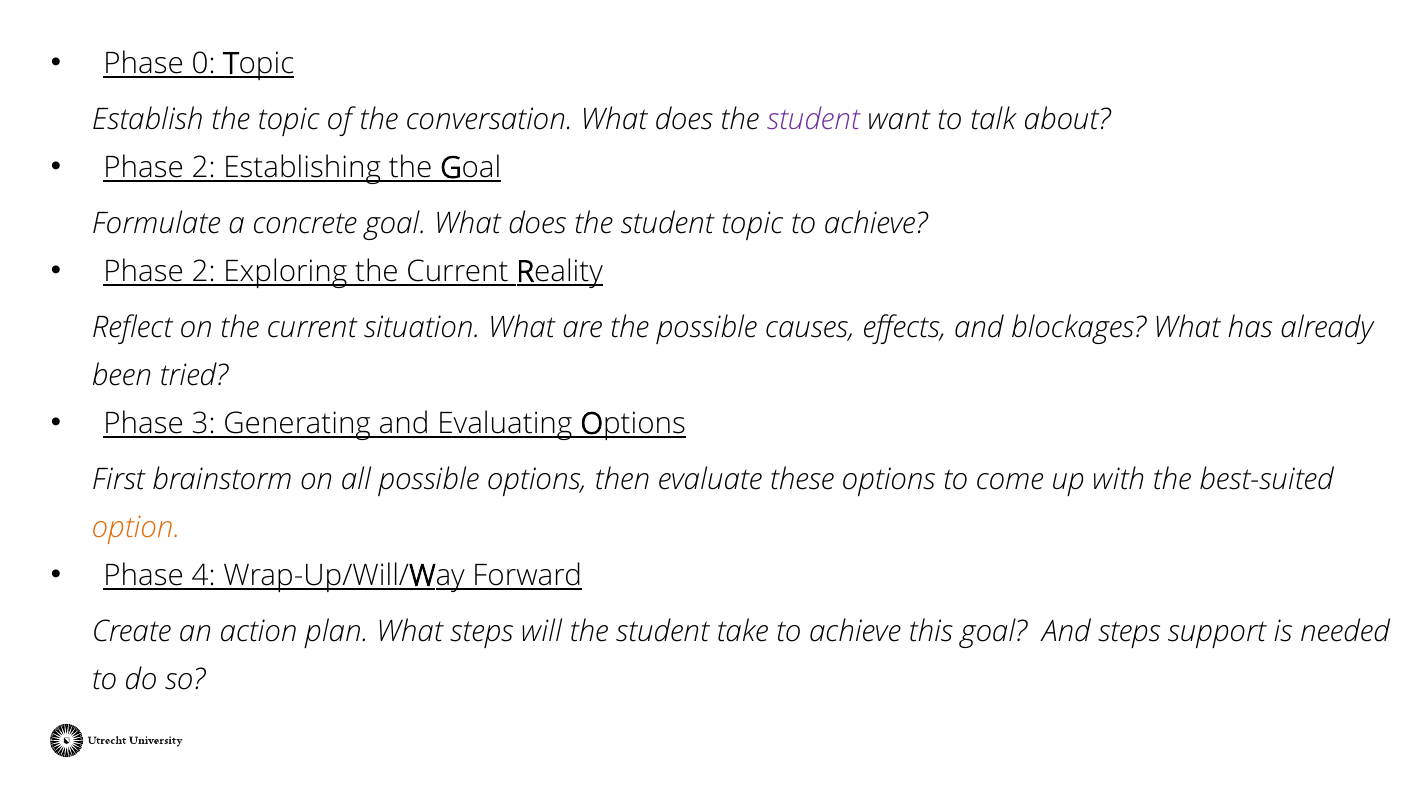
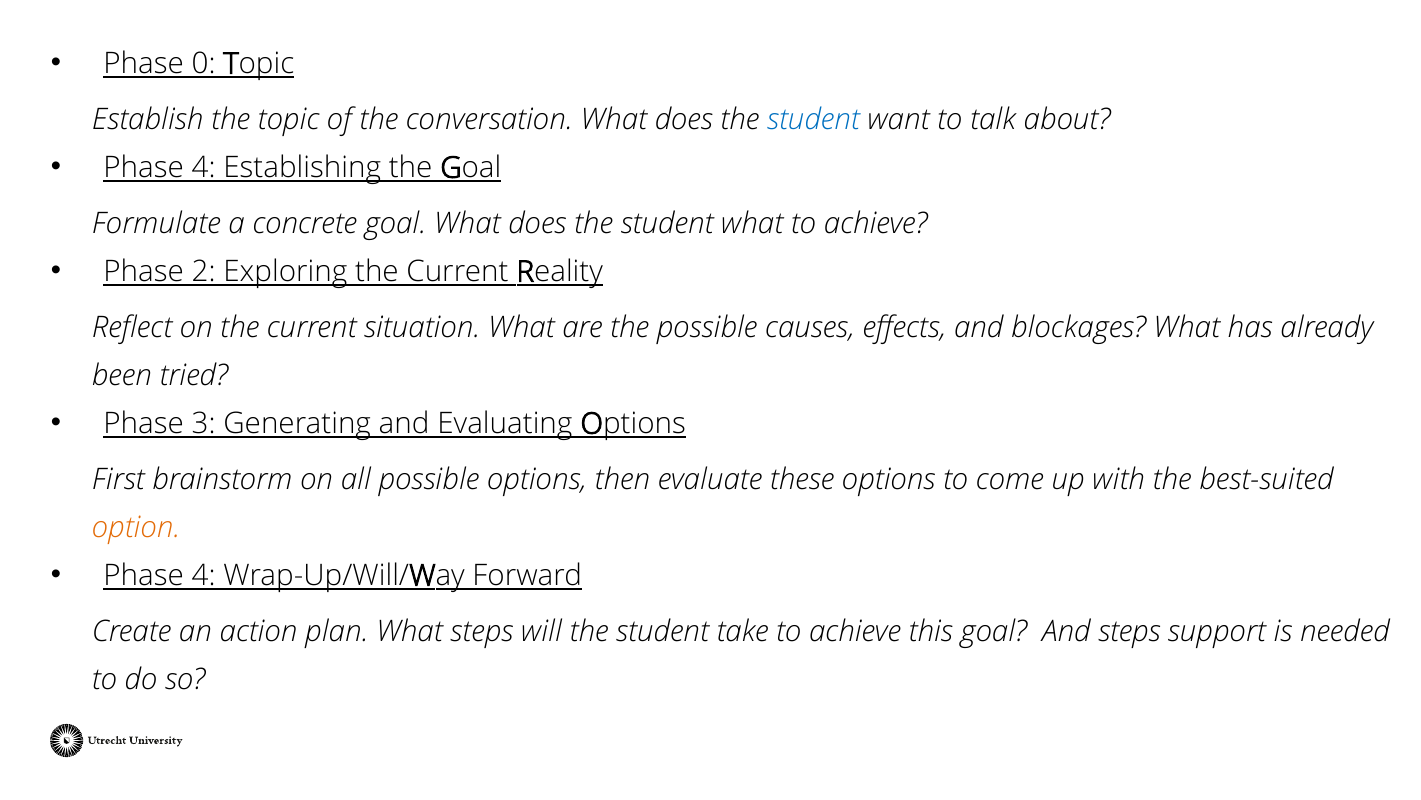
student at (813, 120) colour: purple -> blue
2 at (204, 168): 2 -> 4
student topic: topic -> what
